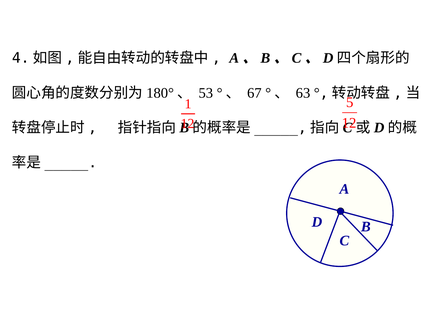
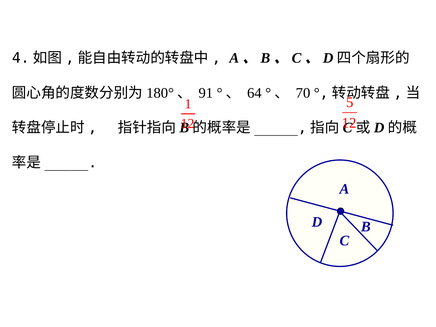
53: 53 -> 91
67: 67 -> 64
63: 63 -> 70
